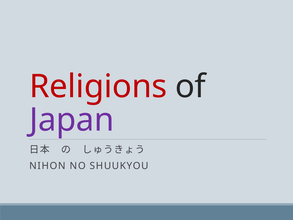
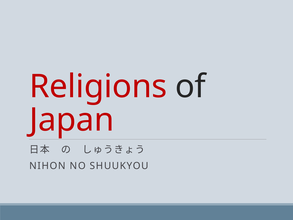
Japan colour: purple -> red
